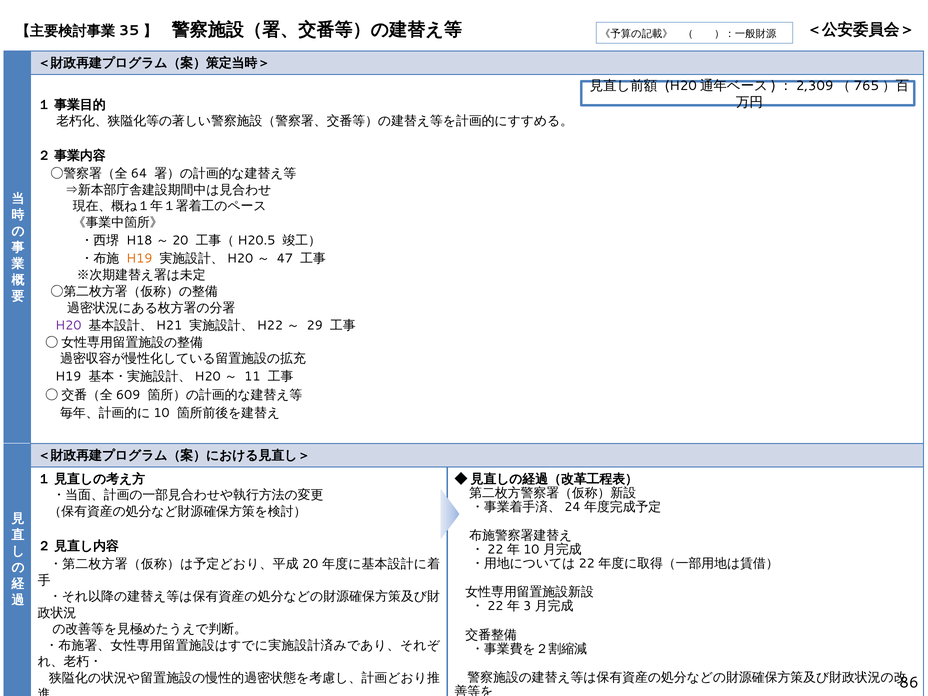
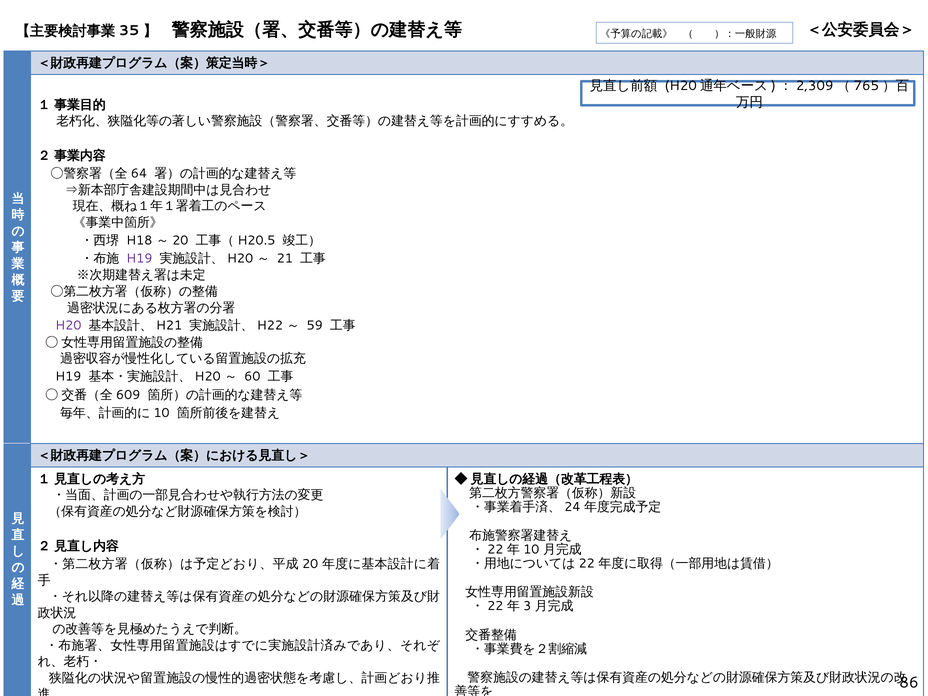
H19 at (139, 259) colour: orange -> purple
47: 47 -> 21
29: 29 -> 59
11 at (252, 376): 11 -> 60
